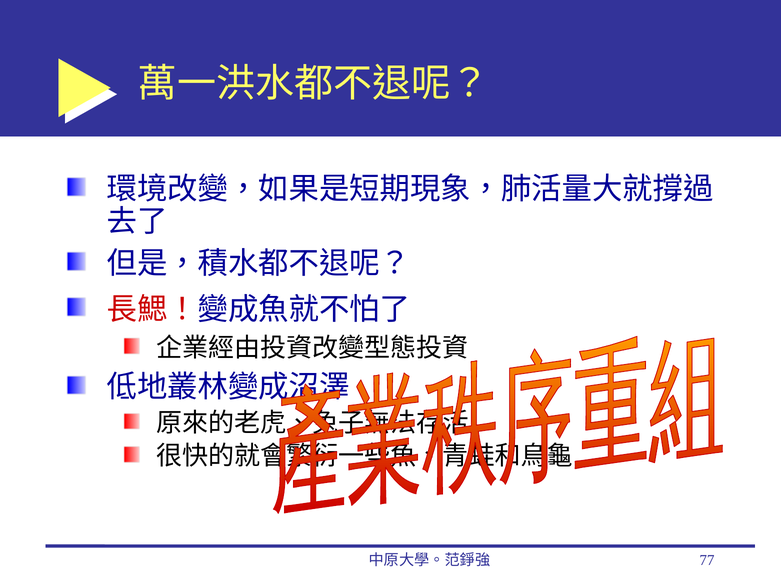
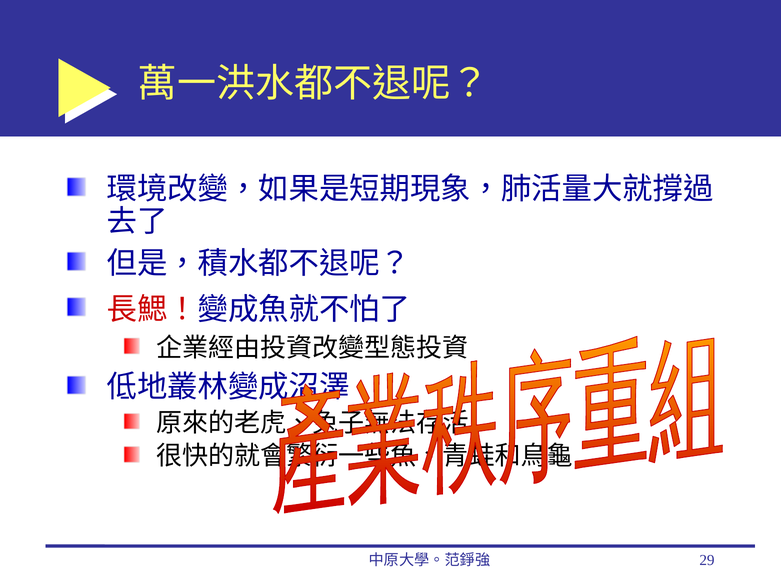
77: 77 -> 29
